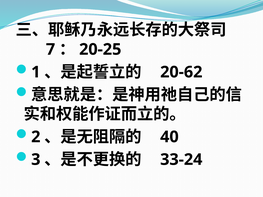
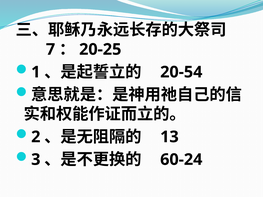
20-62: 20-62 -> 20-54
40: 40 -> 13
33-24: 33-24 -> 60-24
